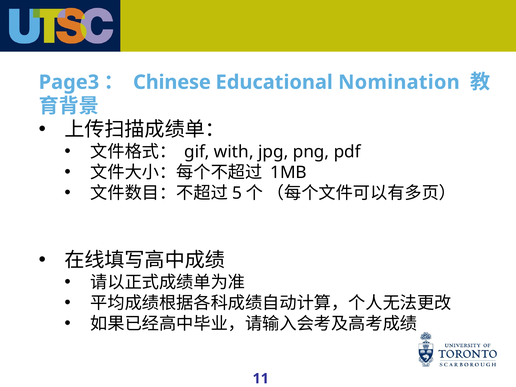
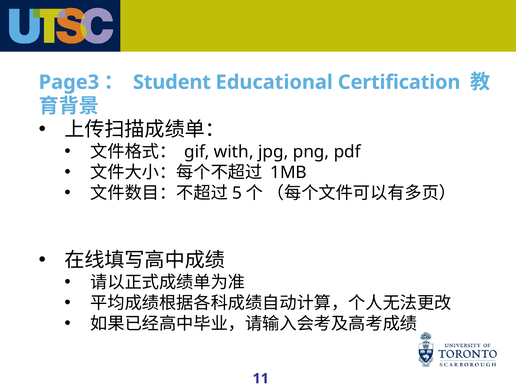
Chinese: Chinese -> Student
Nomination: Nomination -> Certification
